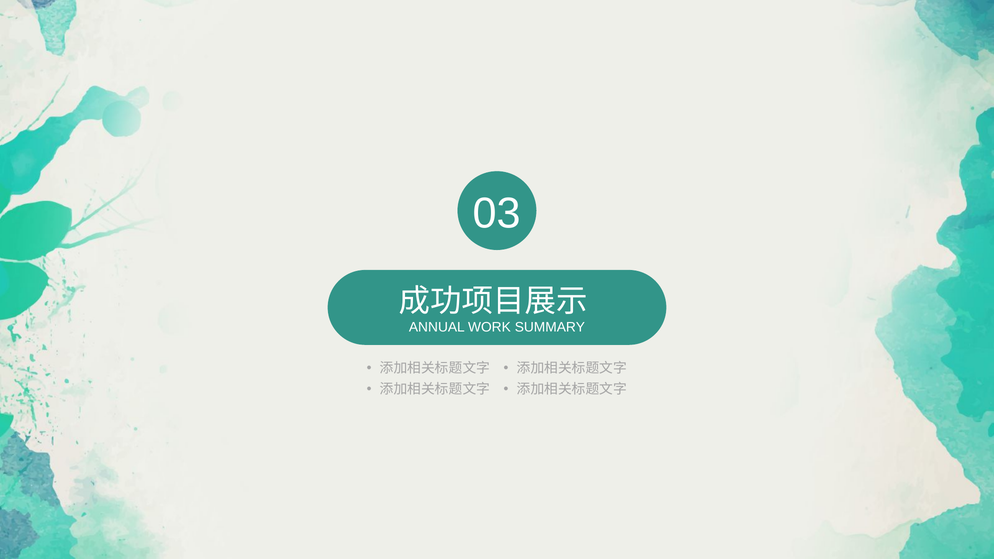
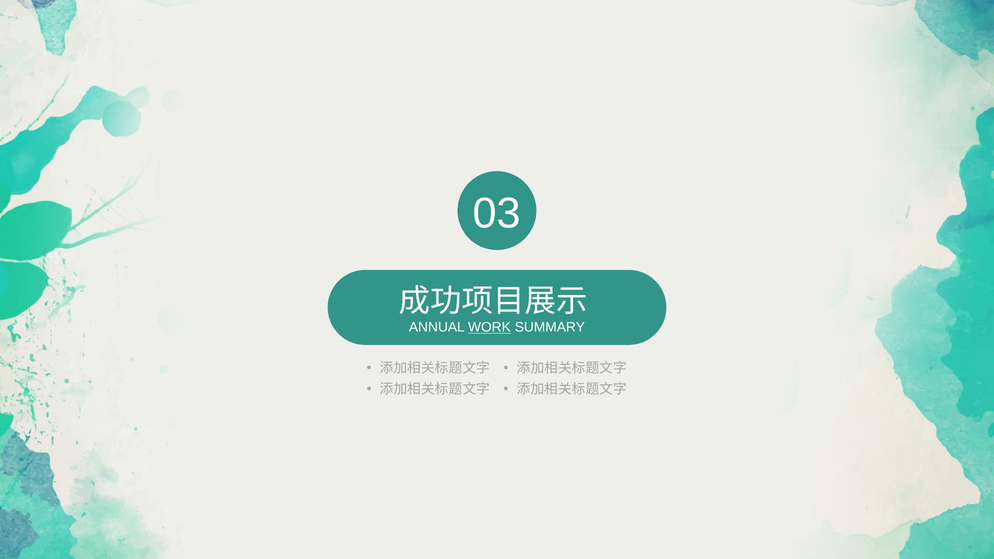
WORK underline: none -> present
